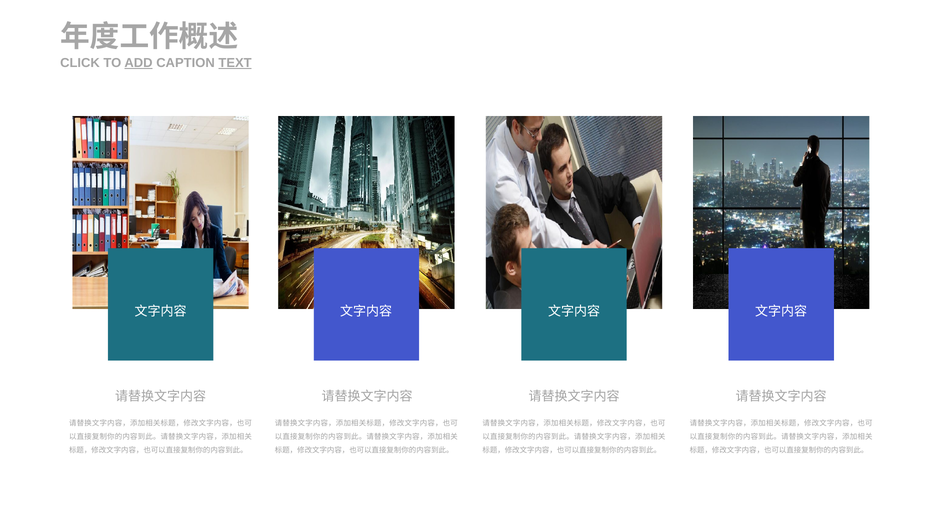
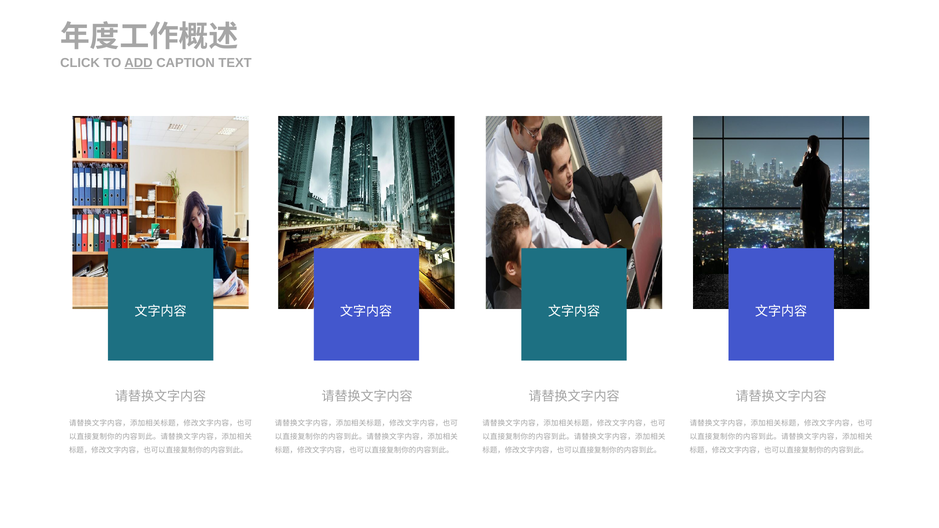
TEXT underline: present -> none
